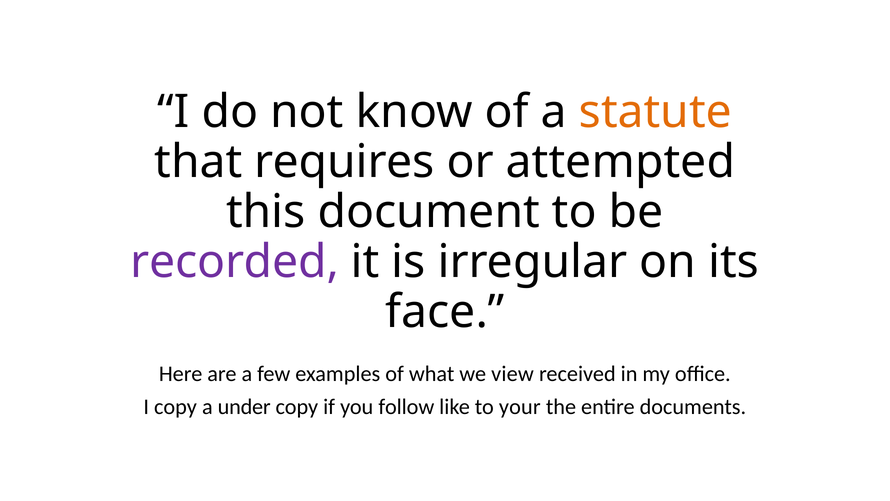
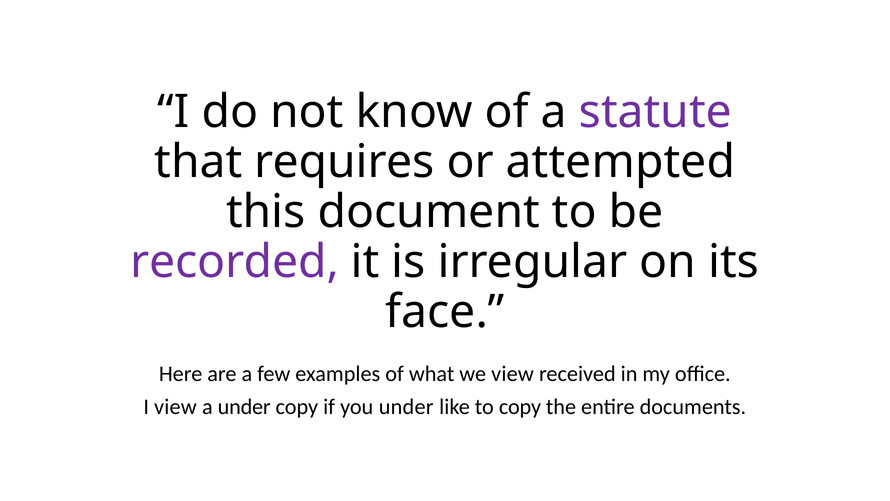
statute colour: orange -> purple
I copy: copy -> view
you follow: follow -> under
to your: your -> copy
